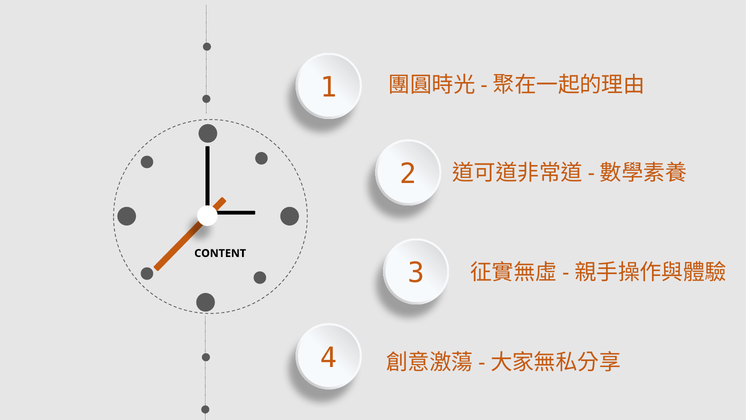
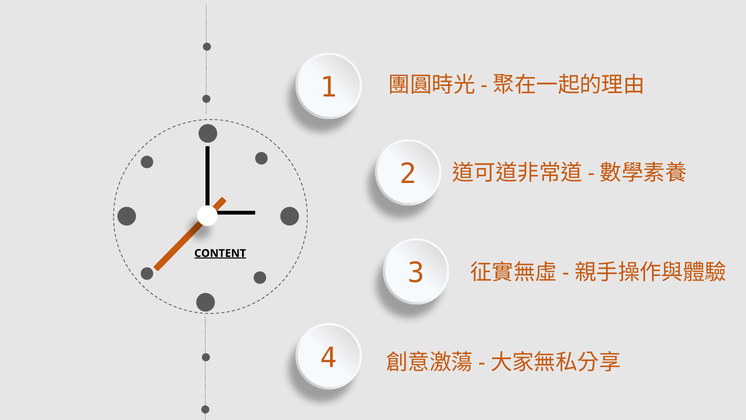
CONTENT underline: none -> present
